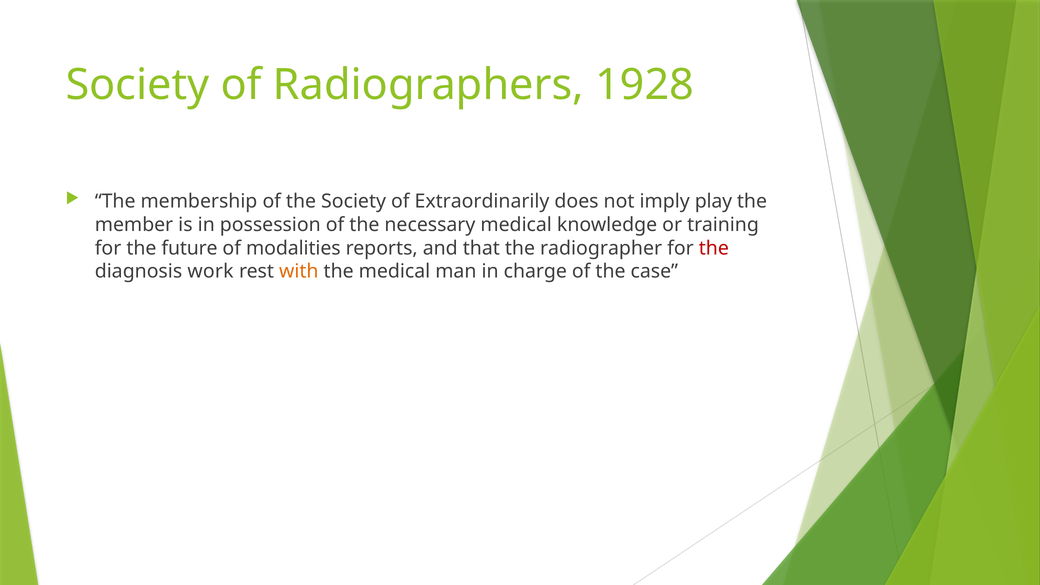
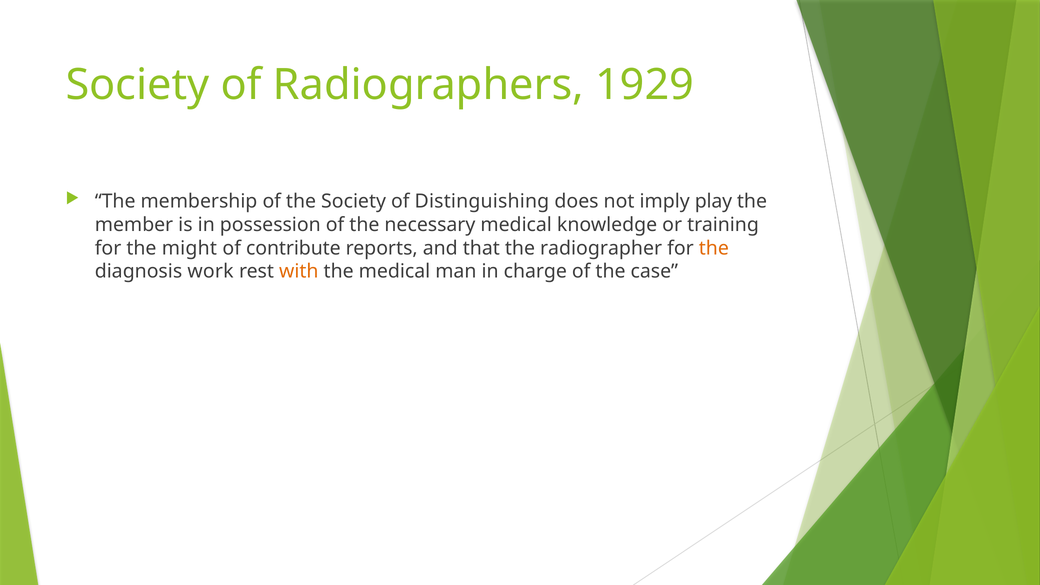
1928: 1928 -> 1929
Extraordinarily: Extraordinarily -> Distinguishing
future: future -> might
modalities: modalities -> contribute
the at (714, 248) colour: red -> orange
